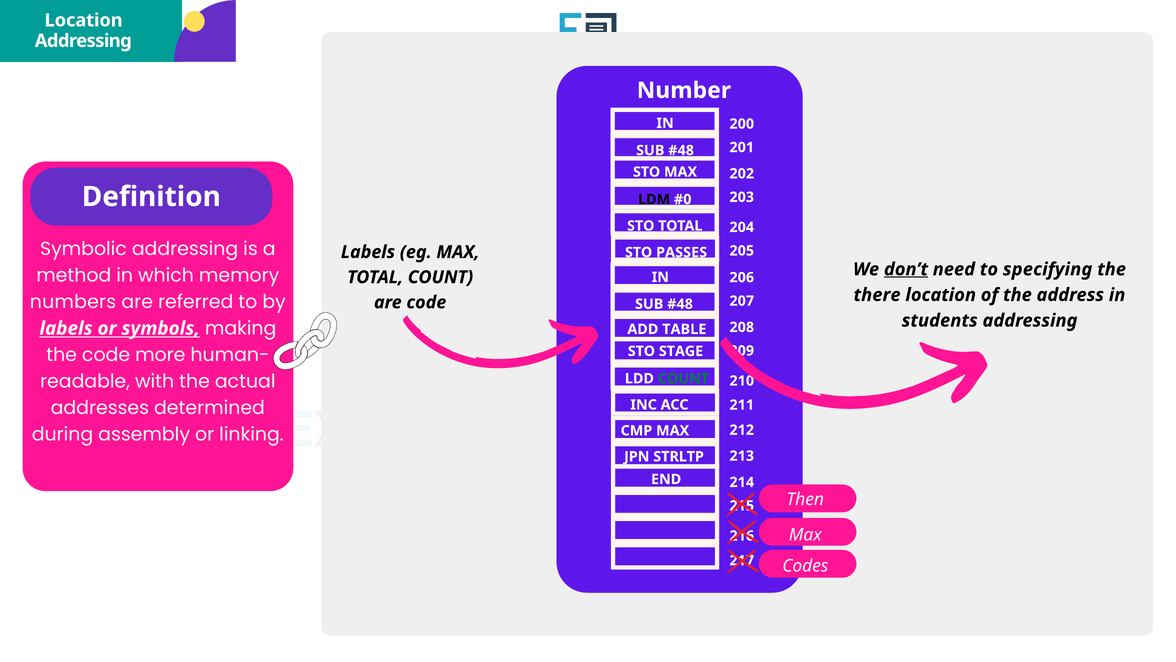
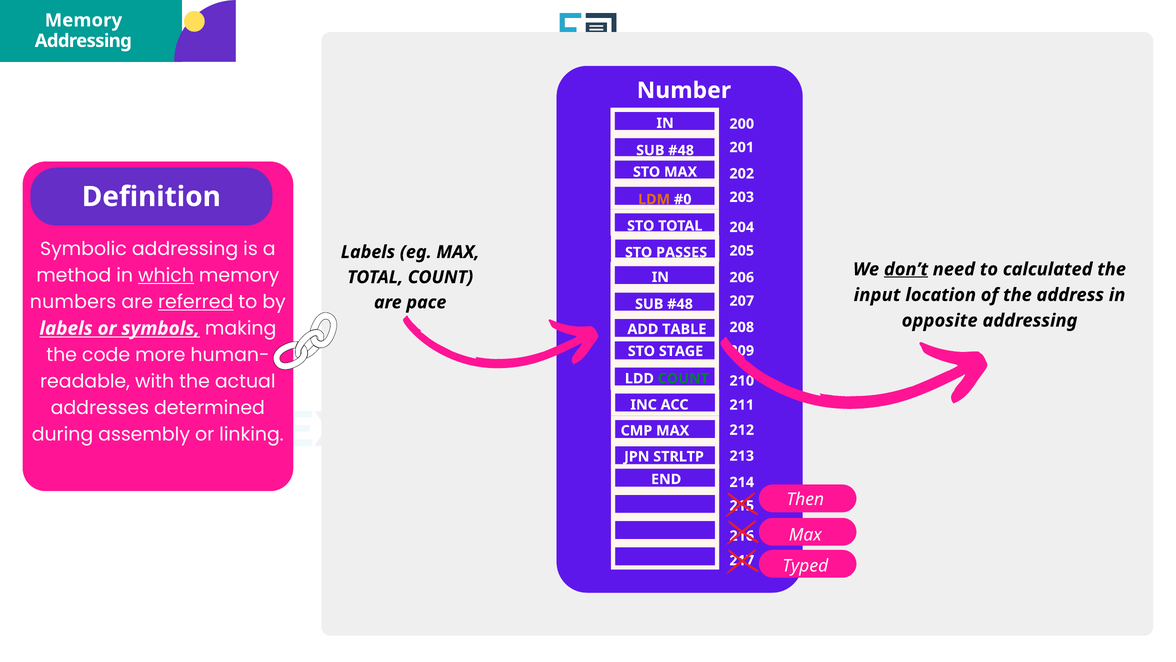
Location at (84, 20): Location -> Memory
LDM colour: black -> orange
specifying: specifying -> calculated
which underline: none -> present
there: there -> input
are code: code -> pace
referred underline: none -> present
students: students -> opposite
Codes: Codes -> Typed
